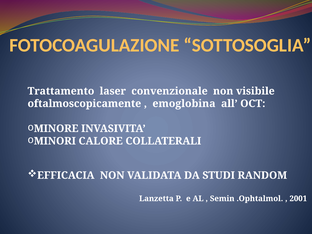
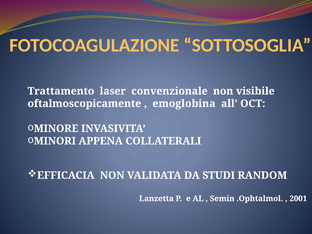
CALORE: CALORE -> APPENA
